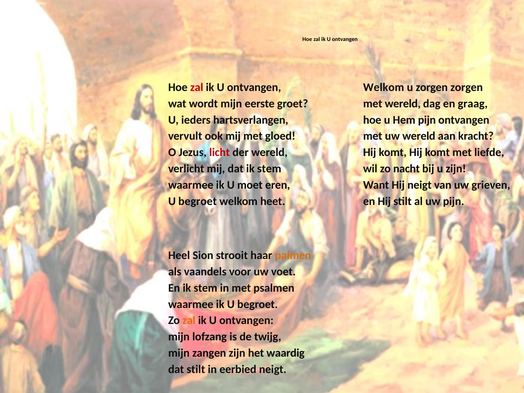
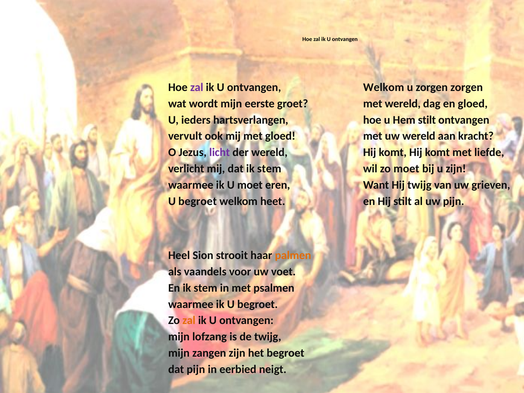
zal at (197, 87) colour: red -> purple
en graag: graag -> gloed
Hem pijn: pijn -> stilt
licht colour: red -> purple
zo nacht: nacht -> moet
Hij neigt: neigt -> twijg
het waardig: waardig -> begroet
dat stilt: stilt -> pijn
